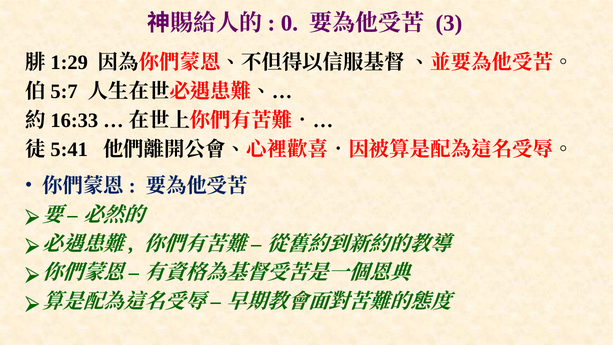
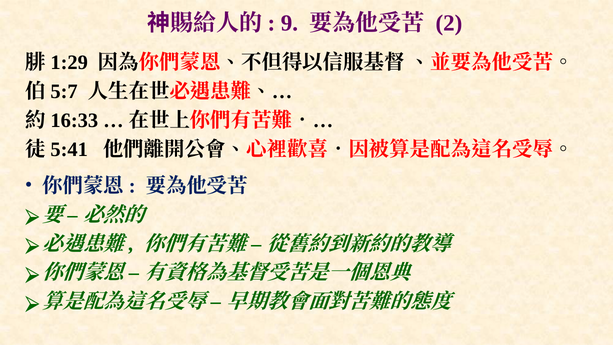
0: 0 -> 9
3: 3 -> 2
